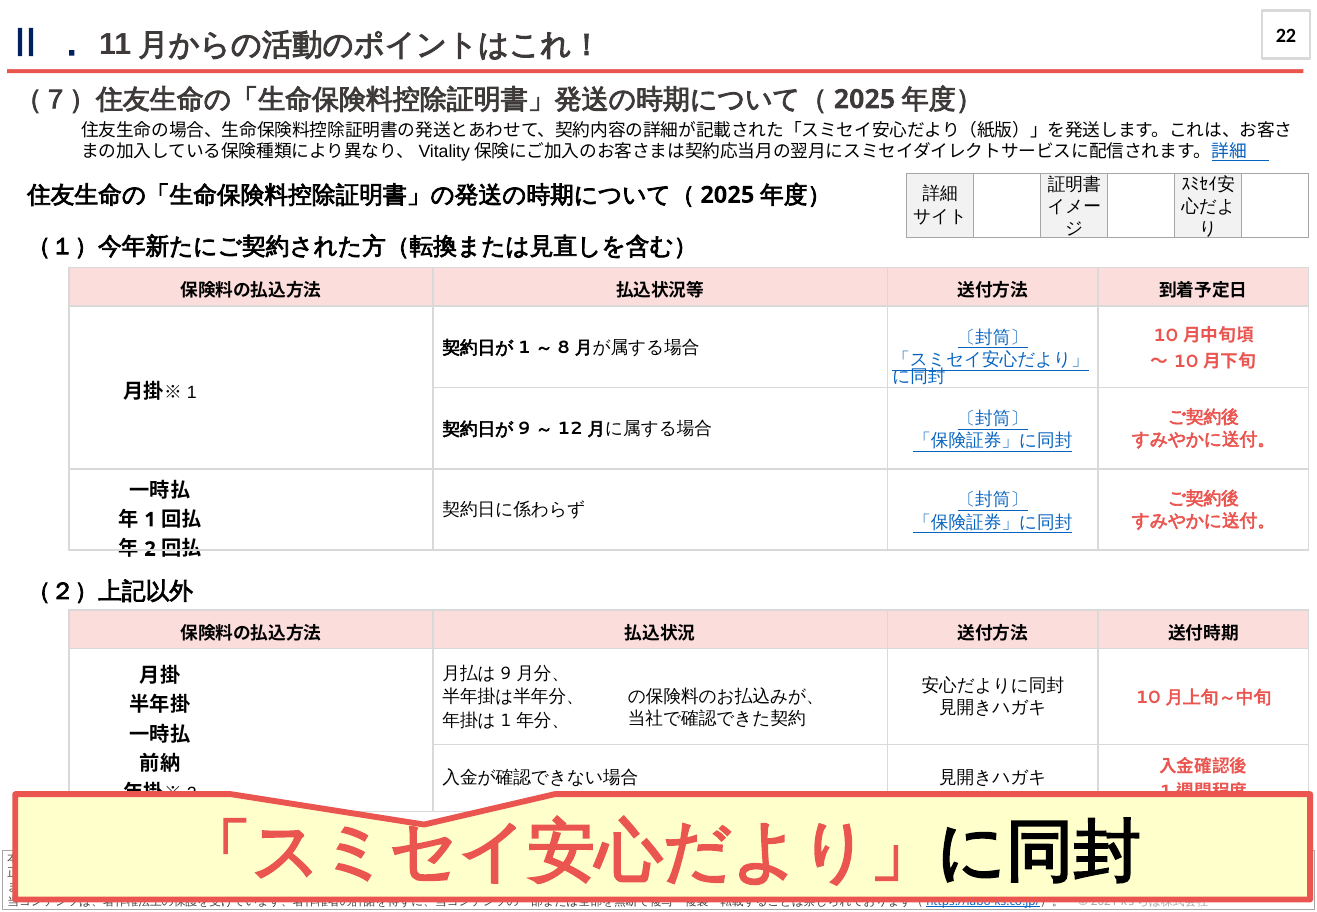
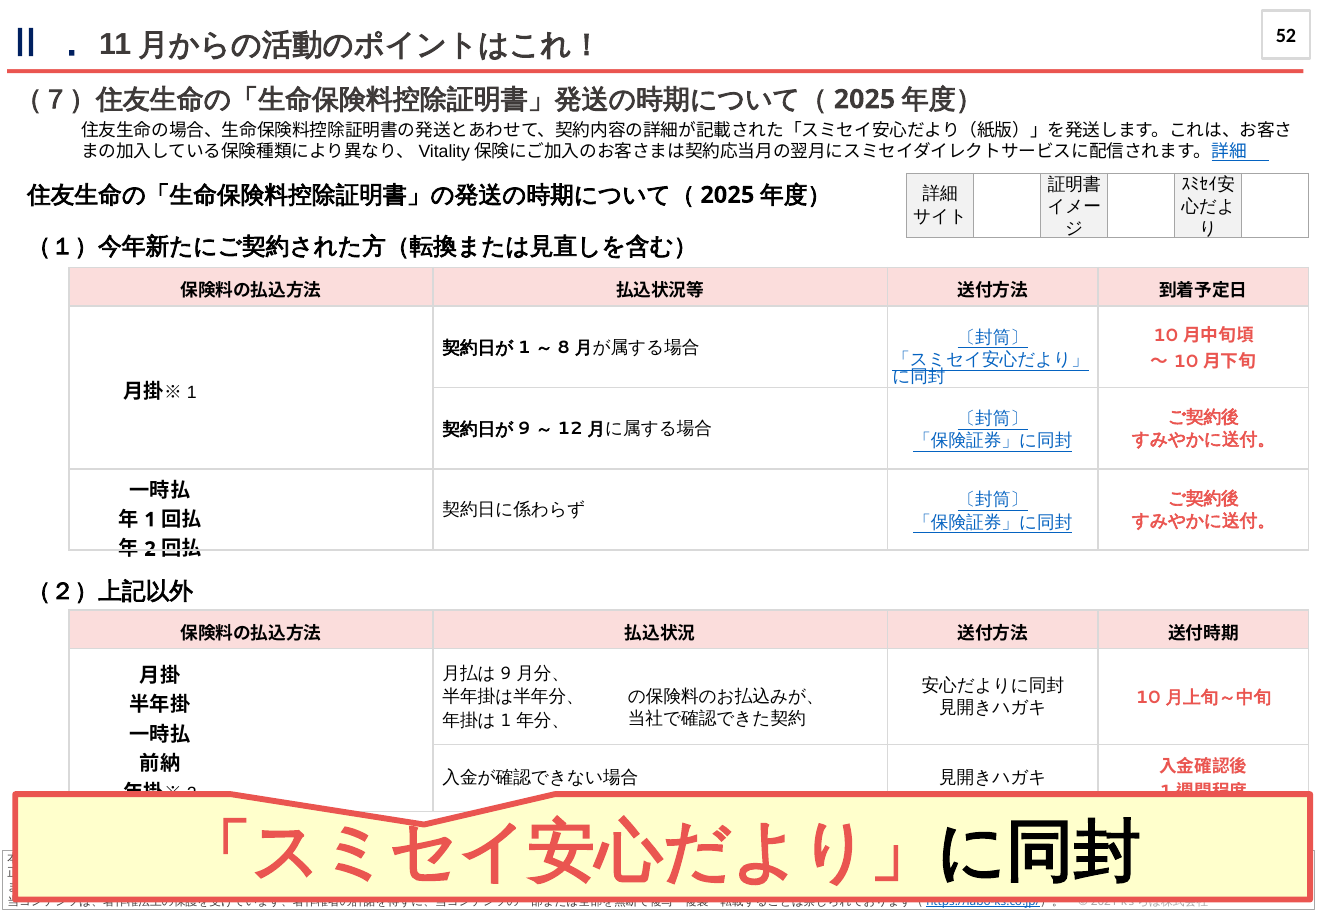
22: 22 -> 52
